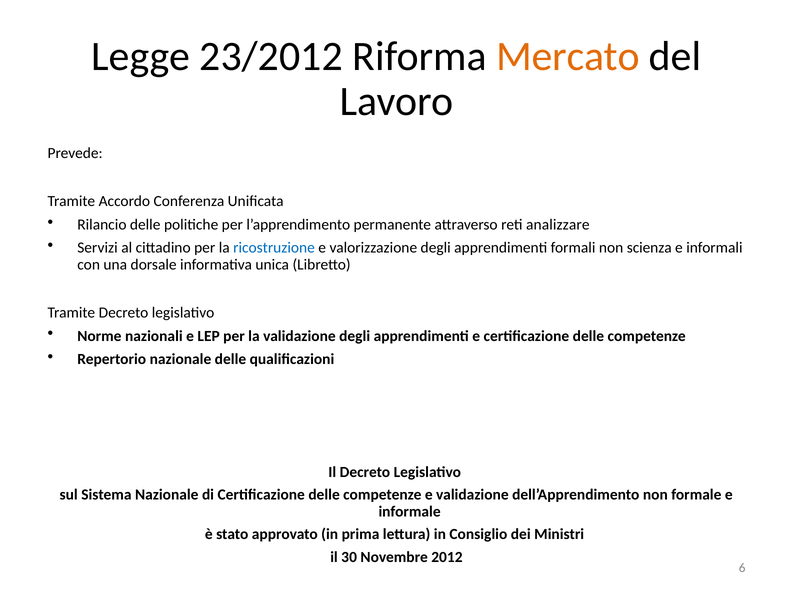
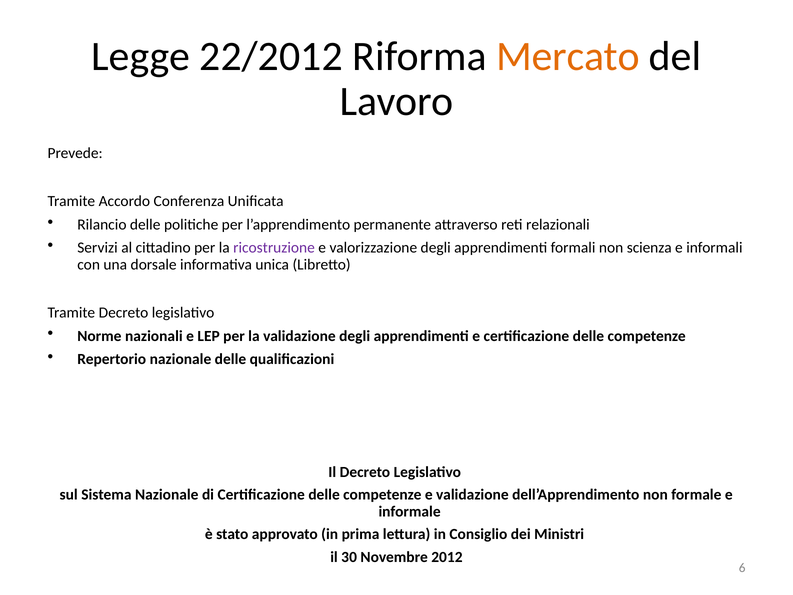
23/2012: 23/2012 -> 22/2012
analizzare: analizzare -> relazionali
ricostruzione colour: blue -> purple
